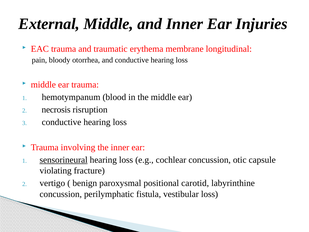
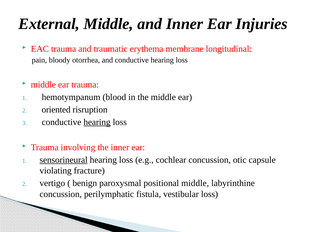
necrosis: necrosis -> oriented
hearing at (97, 122) underline: none -> present
positional carotid: carotid -> middle
